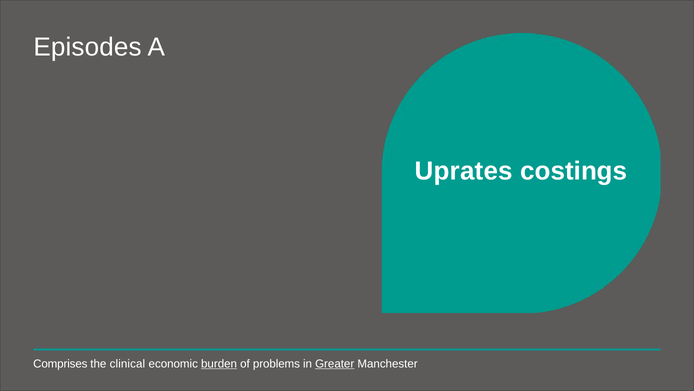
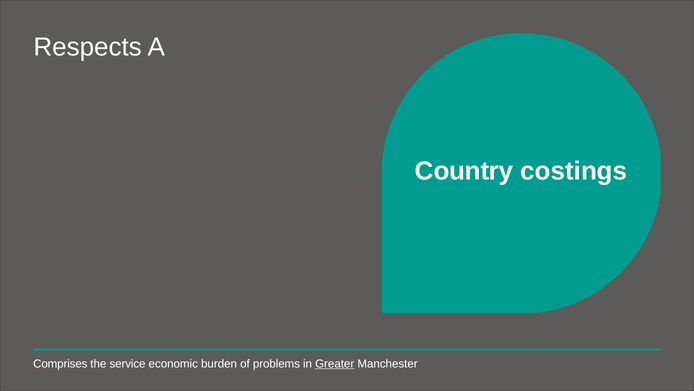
Episodes: Episodes -> Respects
Uprates: Uprates -> Country
clinical: clinical -> service
burden underline: present -> none
